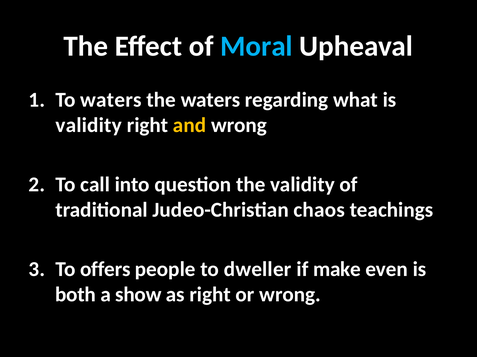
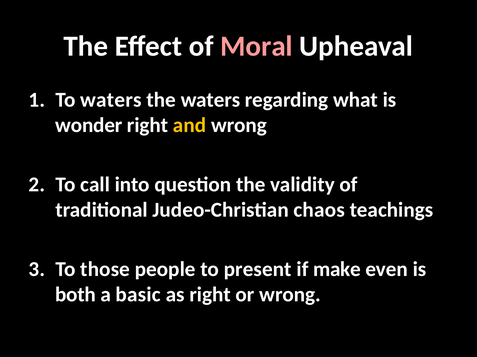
Moral colour: light blue -> pink
validity at (89, 126): validity -> wonder
offers: offers -> those
dweller: dweller -> present
show: show -> basic
